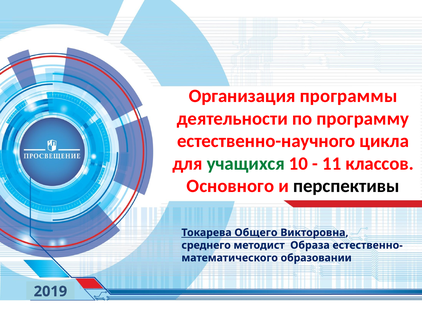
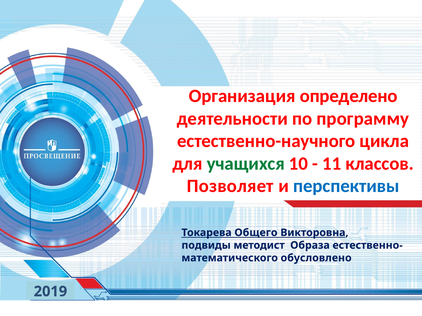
программы: программы -> определено
Основного: Основного -> Позволяет
перспективы colour: black -> blue
среднего: среднего -> подвиды
образовании: образовании -> обусловлено
